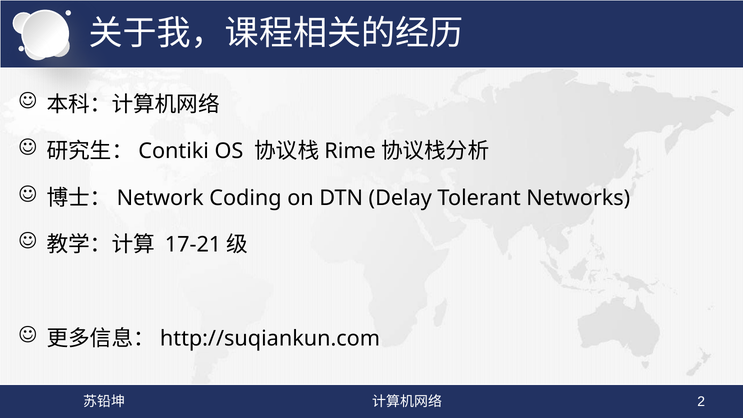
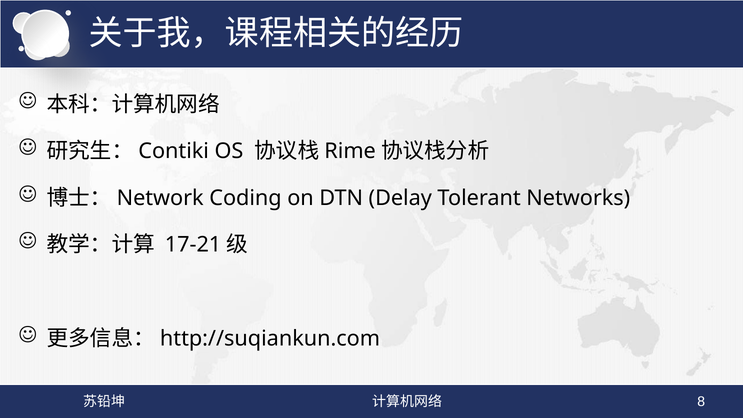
2: 2 -> 8
